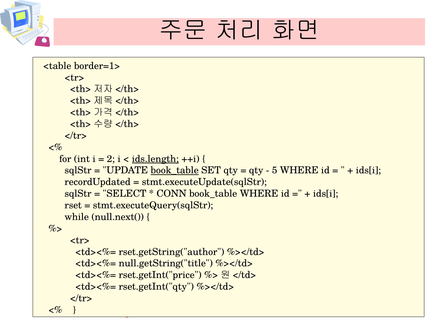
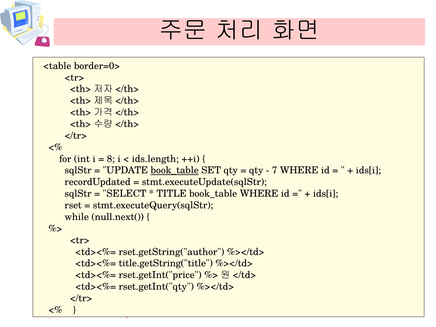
border=1>: border=1> -> border=0>
2: 2 -> 8
ids.length underline: present -> none
5: 5 -> 7
CONN: CONN -> TITLE
null.getString("title: null.getString("title -> title.getString("title
